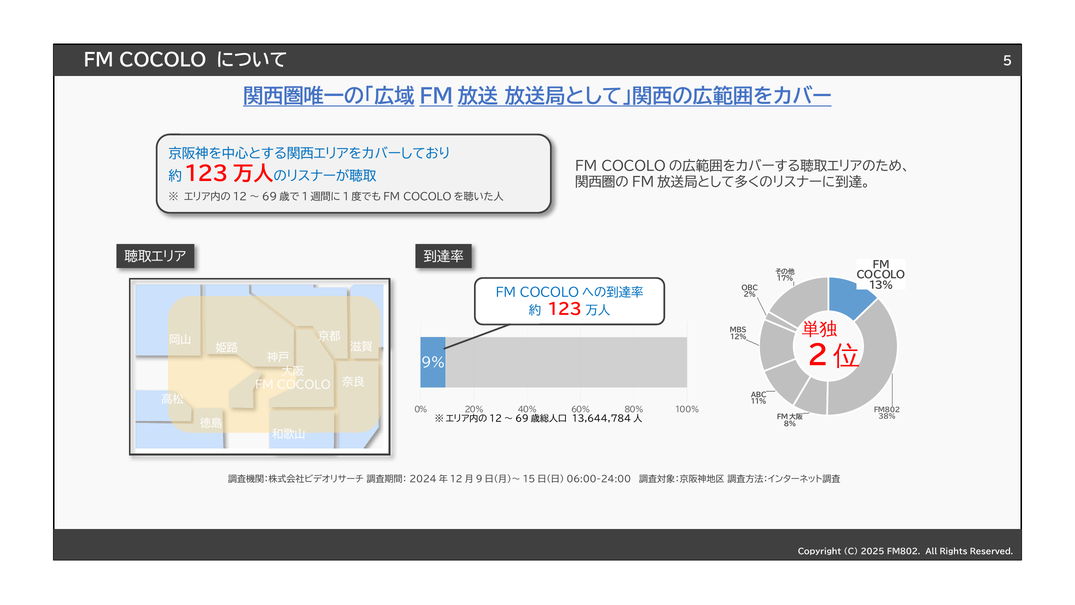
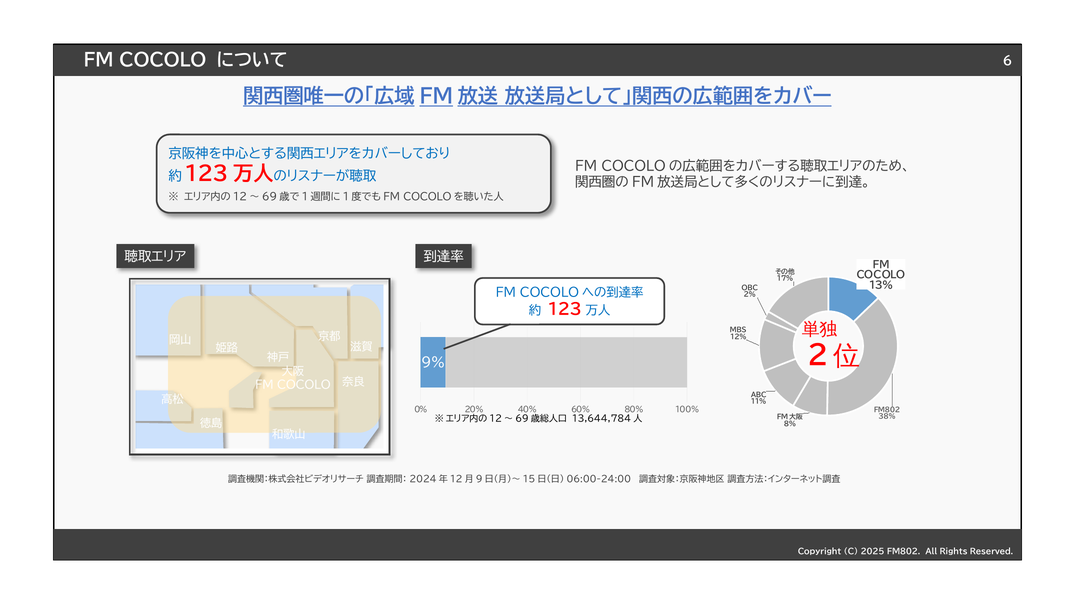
5: 5 -> 6
